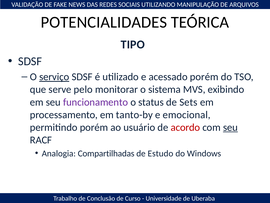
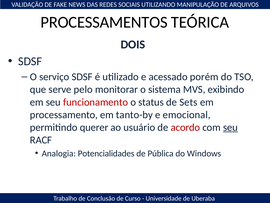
POTENCIALIDADES: POTENCIALIDADES -> PROCESSAMENTOS
TIPO: TIPO -> DOIS
serviço underline: present -> none
funcionamento colour: purple -> red
permitindo porém: porém -> querer
Compartilhadas: Compartilhadas -> Potencialidades
Estudo: Estudo -> Pública
